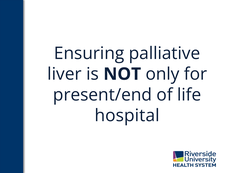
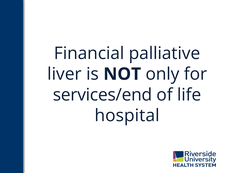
Ensuring: Ensuring -> Financial
present/end: present/end -> services/end
